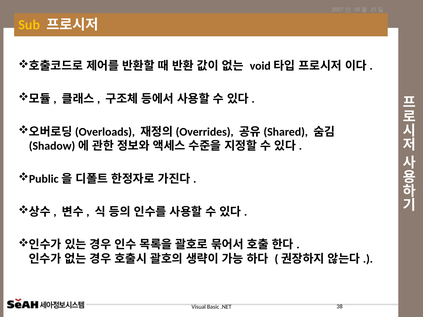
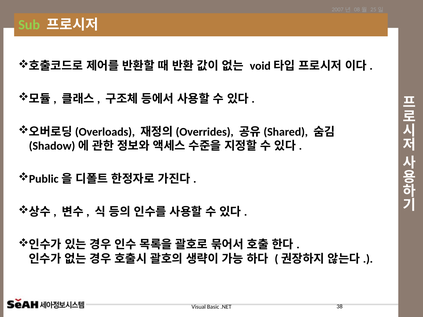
Sub colour: yellow -> light green
